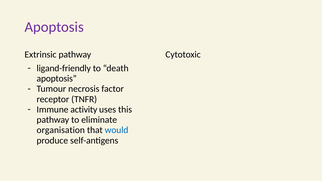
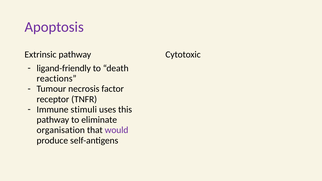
apoptosis at (57, 79): apoptosis -> reactions
activity: activity -> stimuli
would colour: blue -> purple
